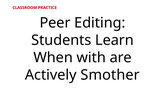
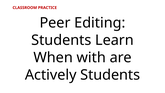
Actively Smother: Smother -> Students
